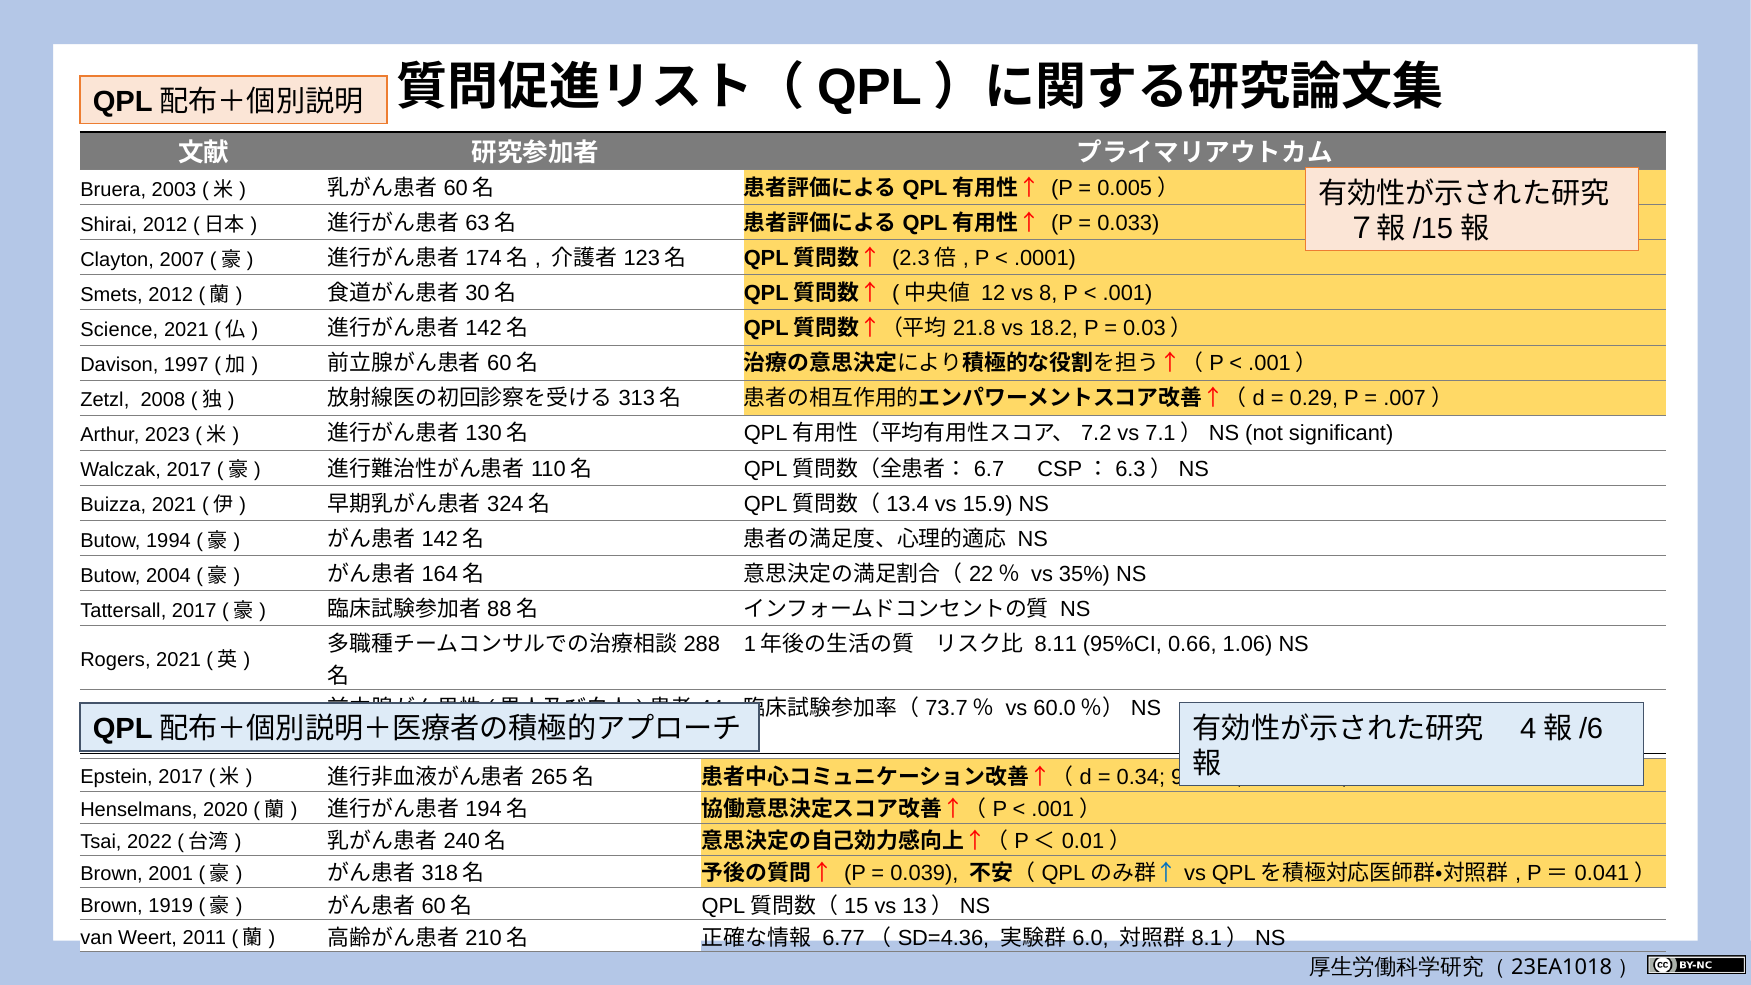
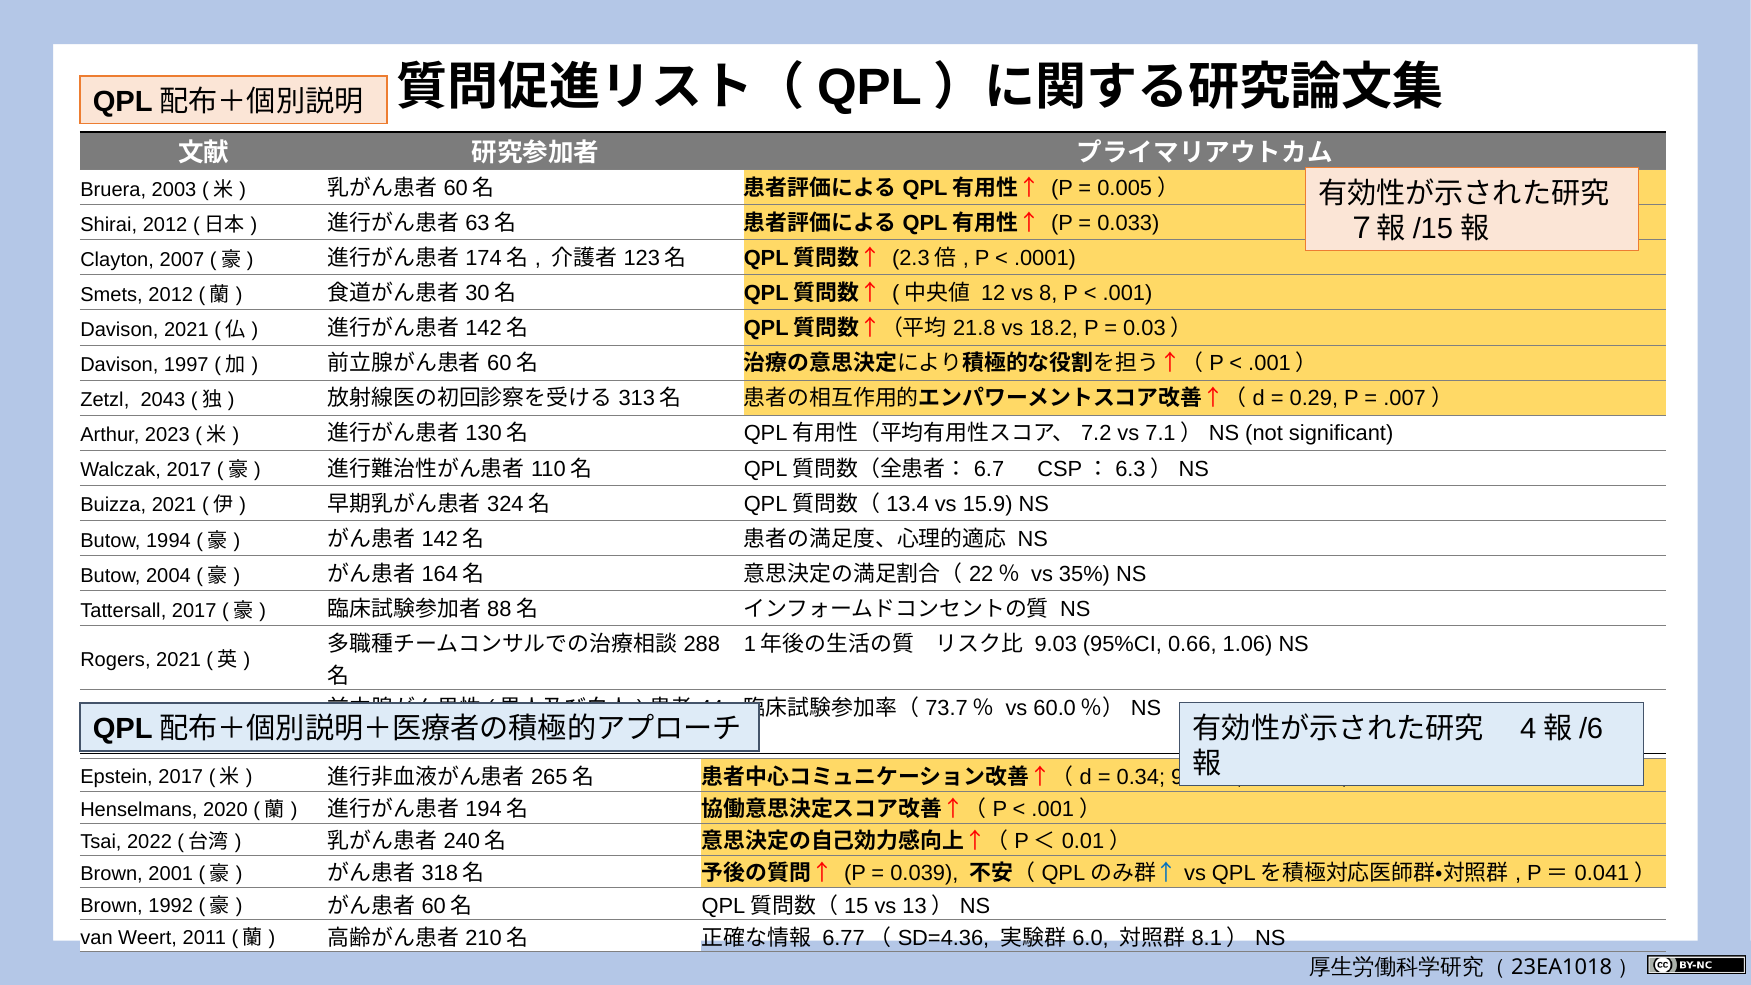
Science at (119, 330): Science -> Davison
2008: 2008 -> 2043
8.11: 8.11 -> 9.03
1919: 1919 -> 1992
